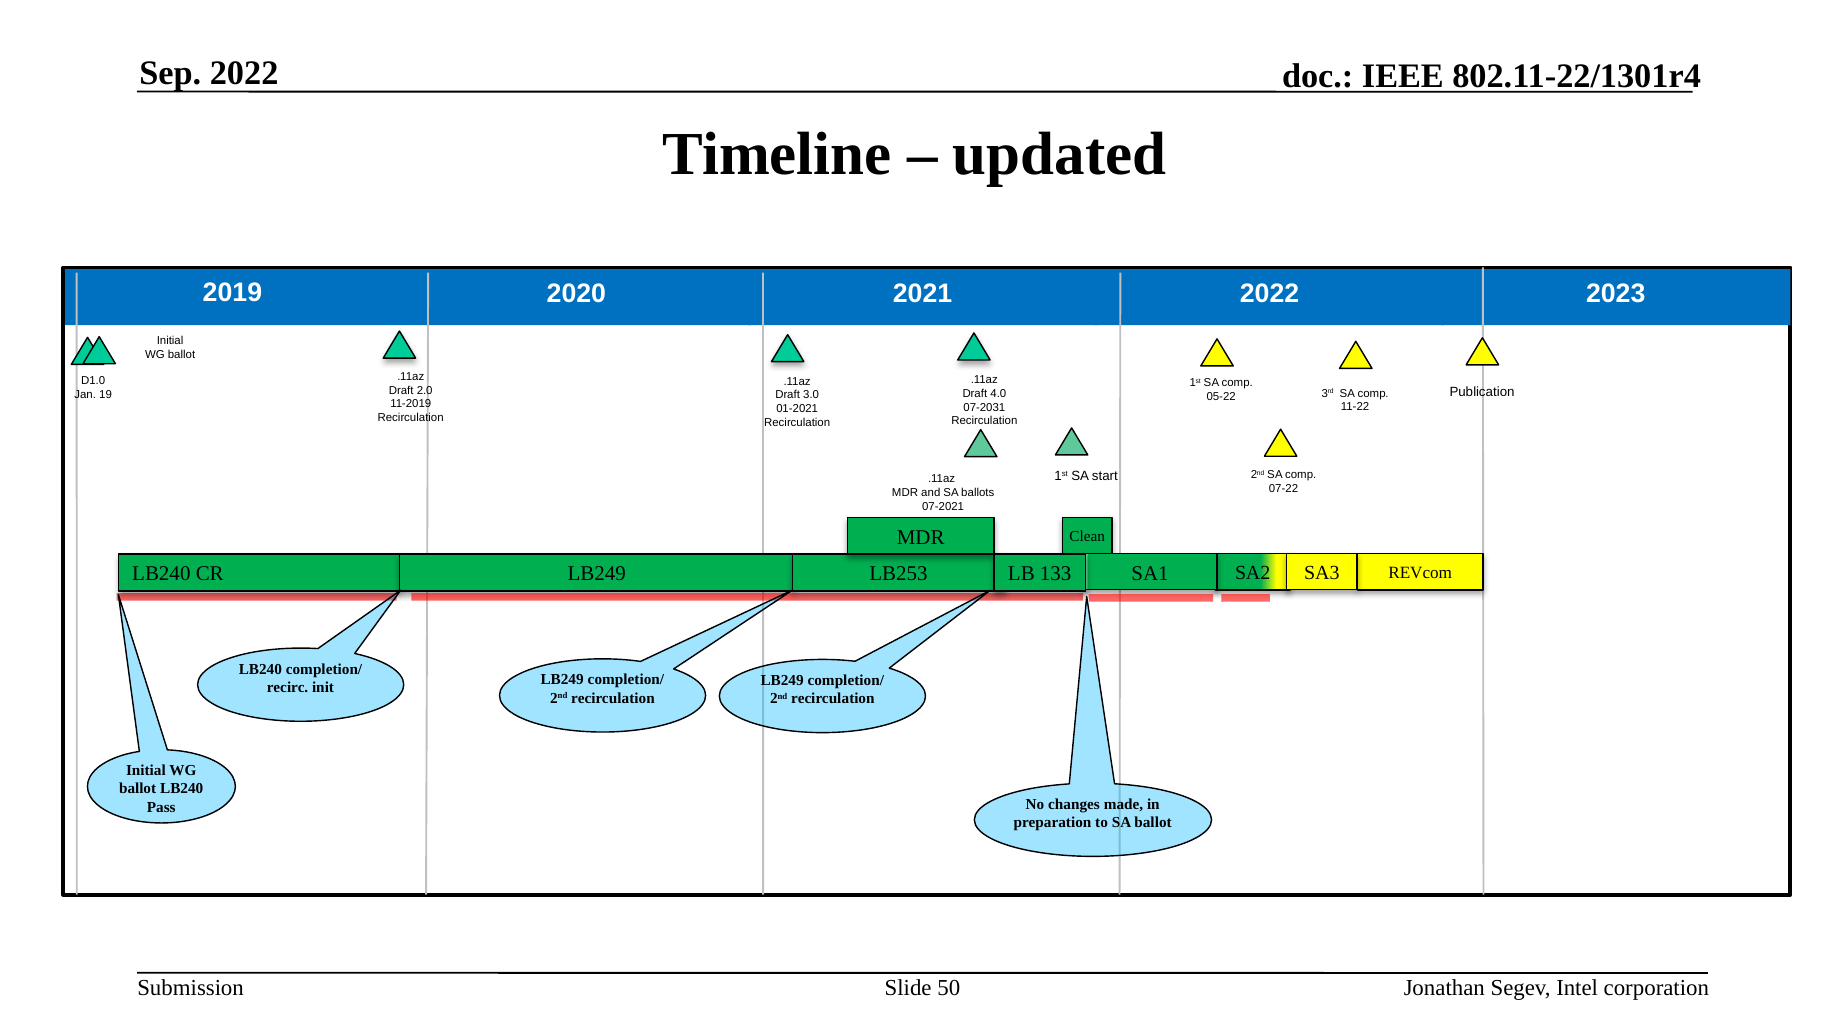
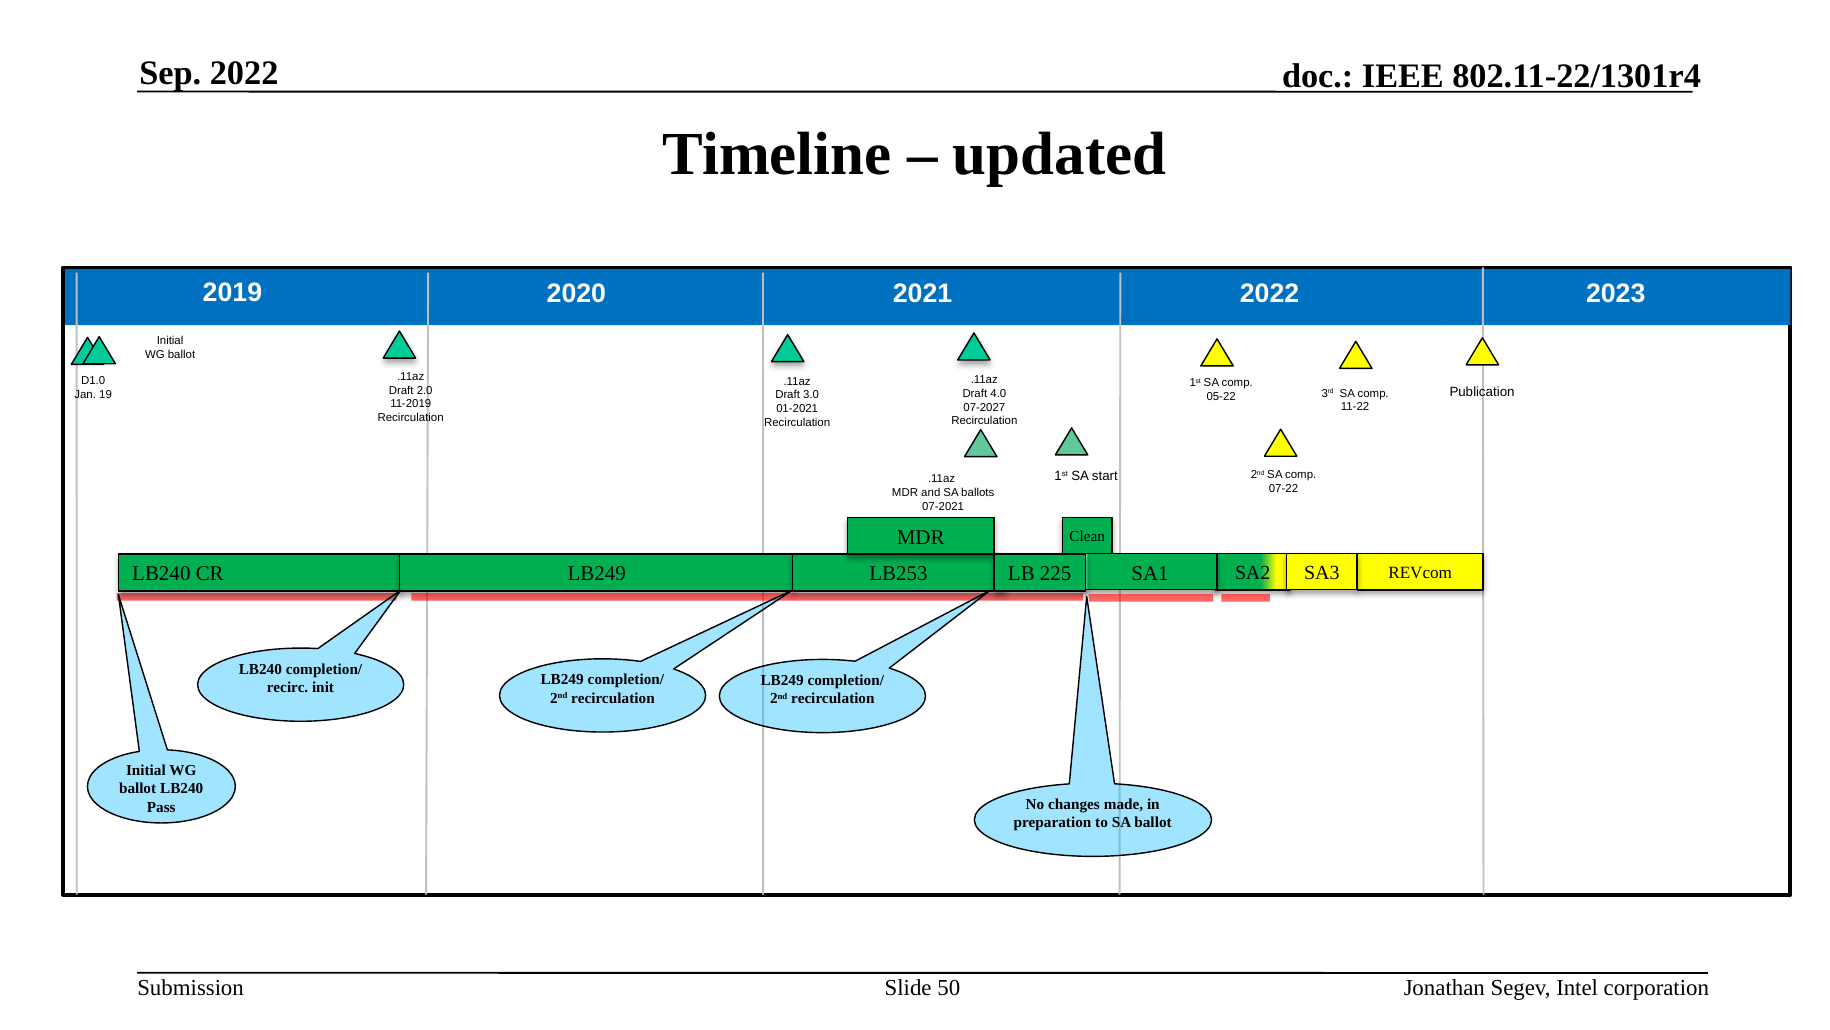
07-2031: 07-2031 -> 07-2027
133: 133 -> 225
